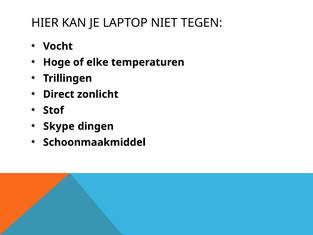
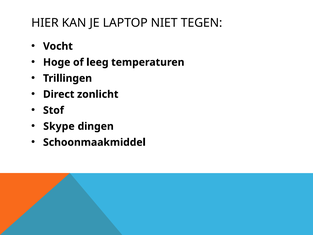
elke: elke -> leeg
